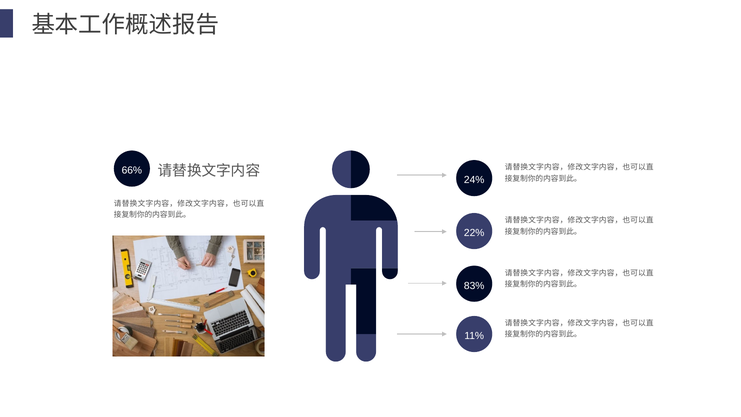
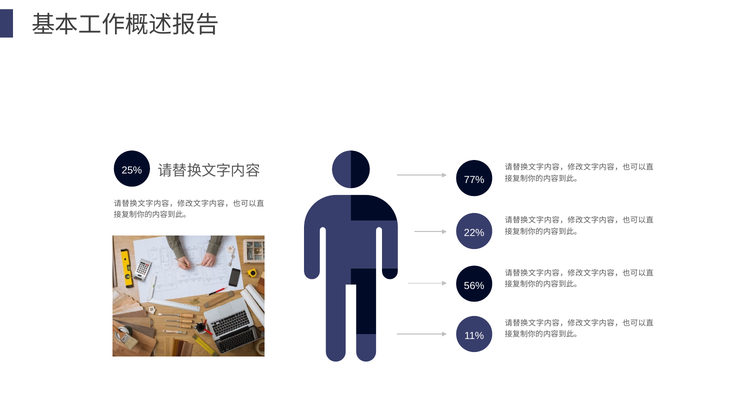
66%: 66% -> 25%
24%: 24% -> 77%
83%: 83% -> 56%
